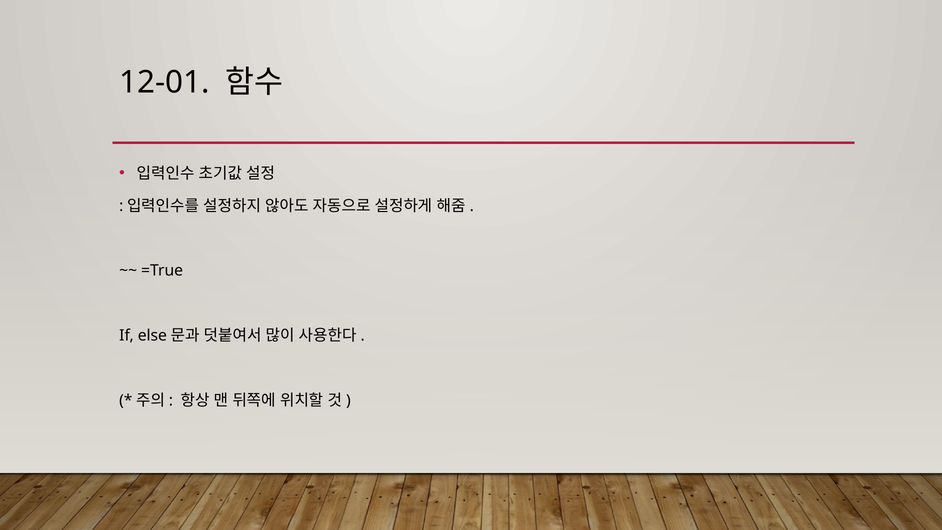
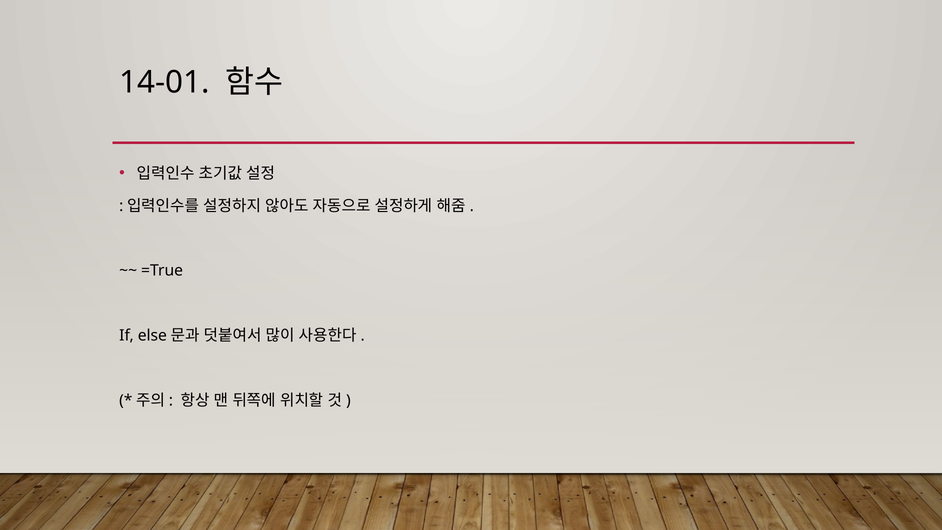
12-01: 12-01 -> 14-01
